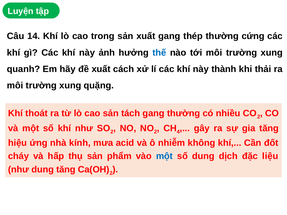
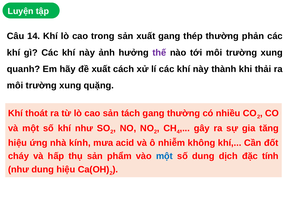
cứng: cứng -> phản
thế colour: blue -> purple
liệu: liệu -> tính
dung tăng: tăng -> hiệu
